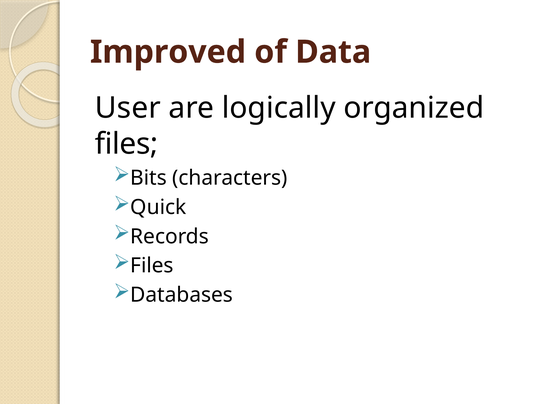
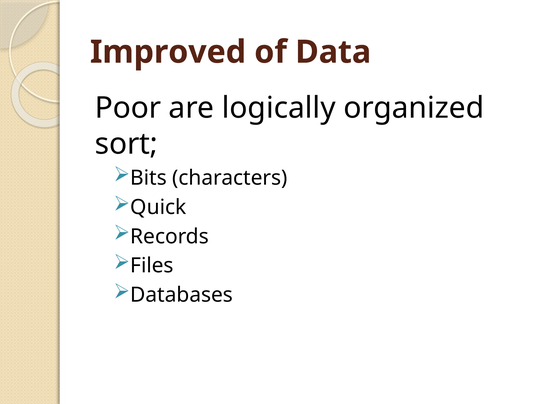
User: User -> Poor
files at (126, 144): files -> sort
